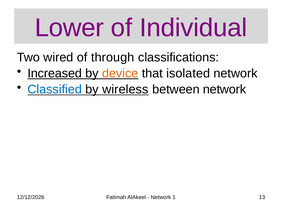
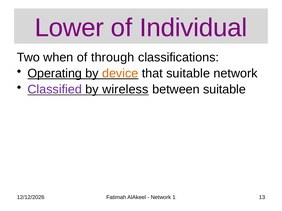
wired: wired -> when
Increased: Increased -> Operating
that isolated: isolated -> suitable
Classified colour: blue -> purple
between network: network -> suitable
